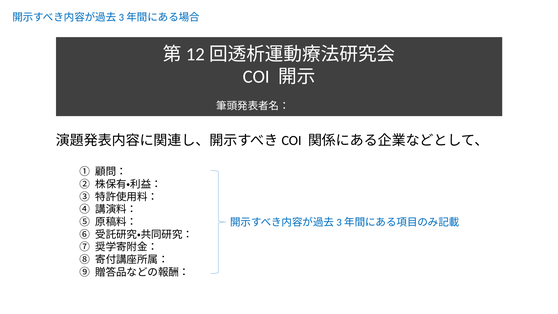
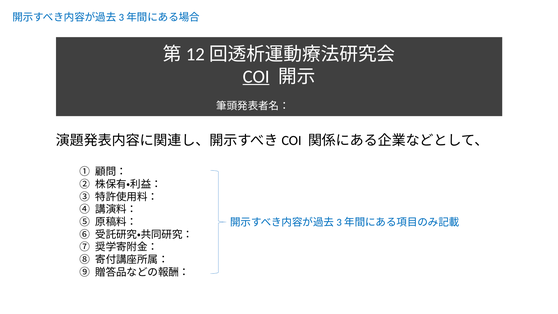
COI underline: none -> present
